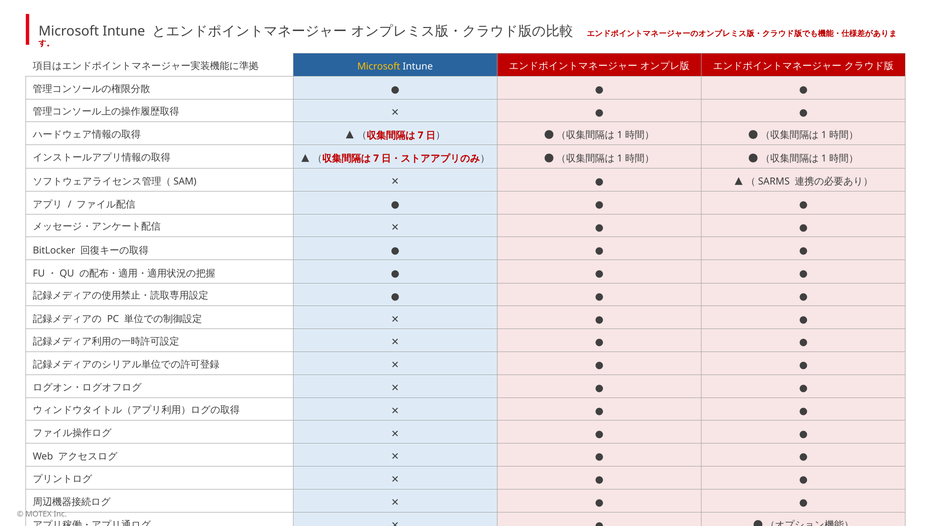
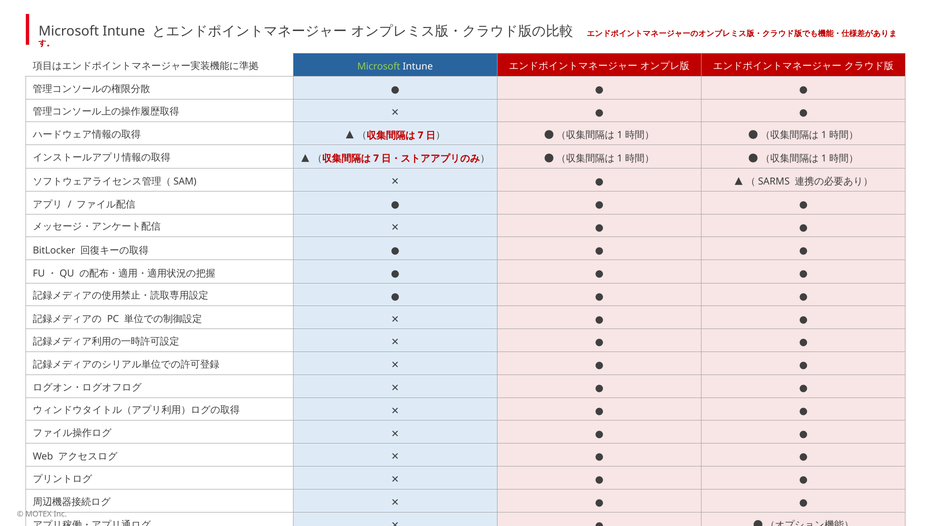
Microsoft at (379, 67) colour: yellow -> light green
